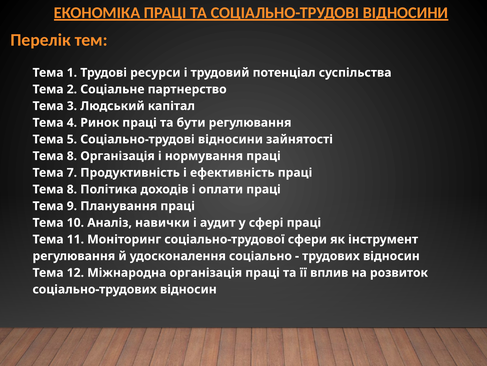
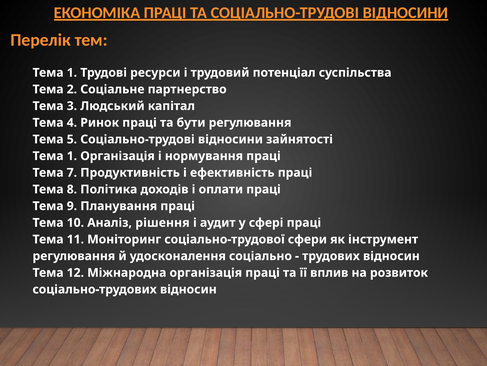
8 at (72, 156): 8 -> 1
навички: навички -> рішення
